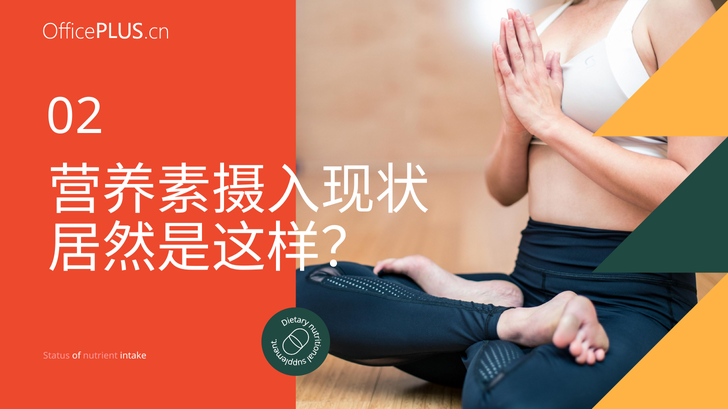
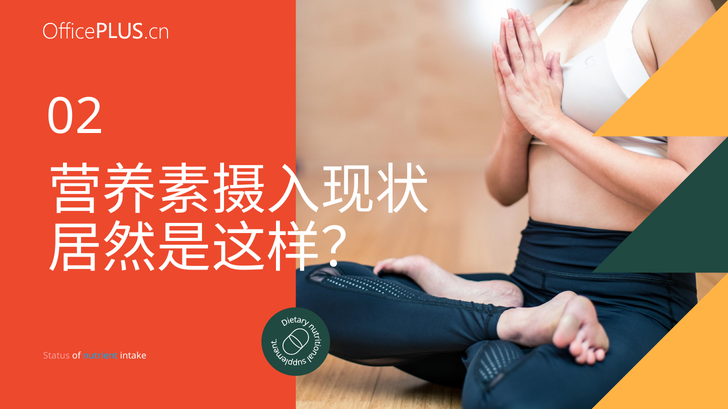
nutrient colour: pink -> light blue
